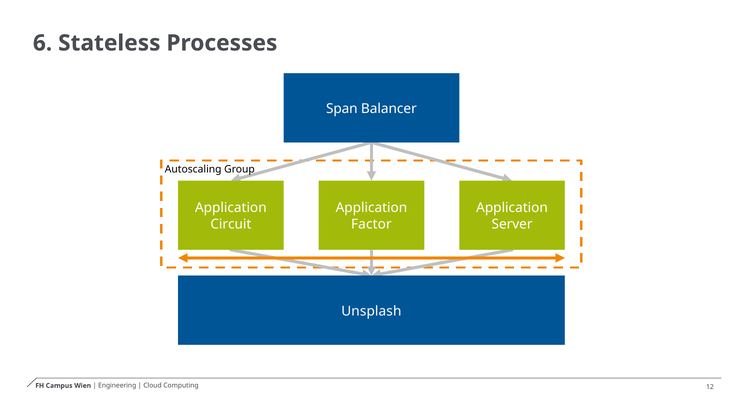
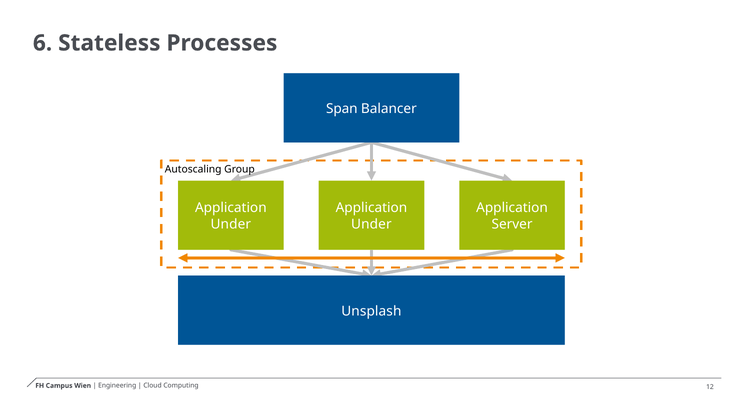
Circuit at (231, 224): Circuit -> Under
Factor at (371, 224): Factor -> Under
